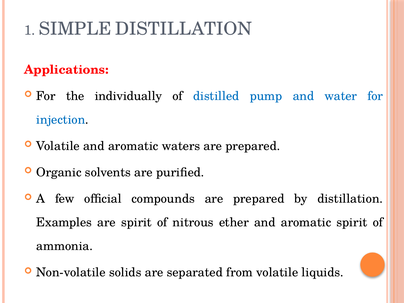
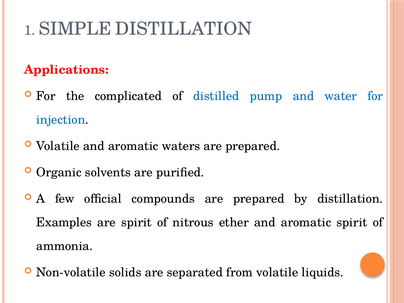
individually: individually -> complicated
